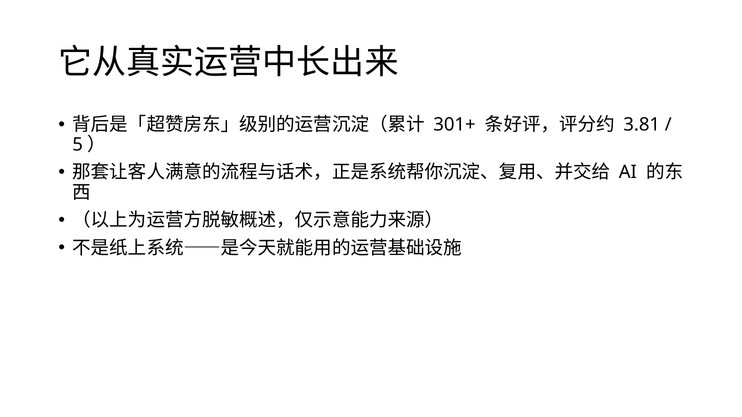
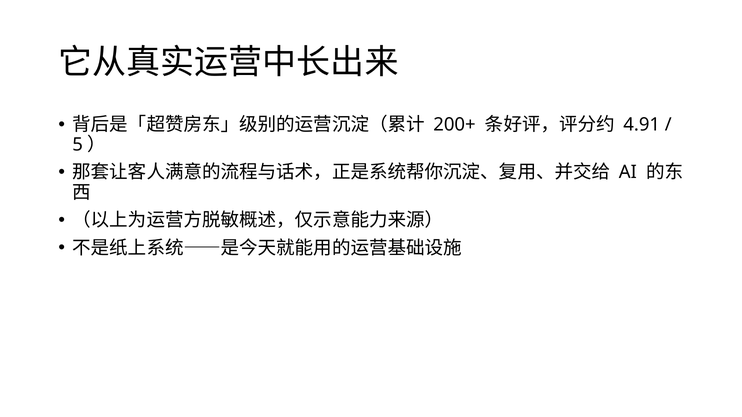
301+: 301+ -> 200+
3.81: 3.81 -> 4.91
